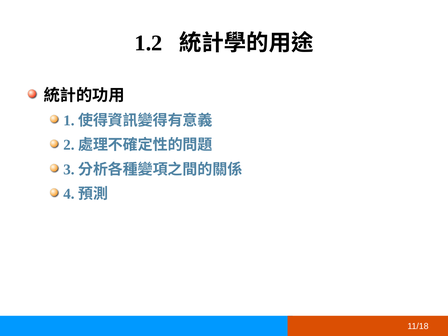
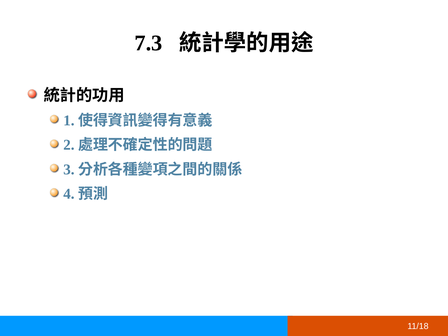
1.2: 1.2 -> 7.3
